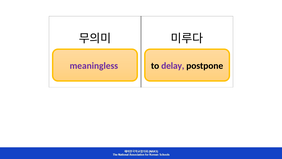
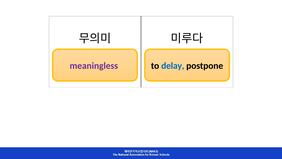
delay colour: purple -> blue
